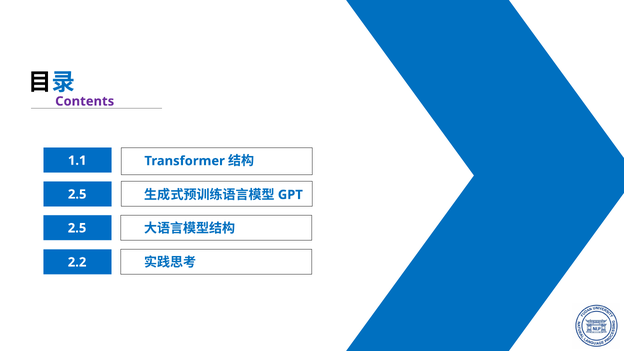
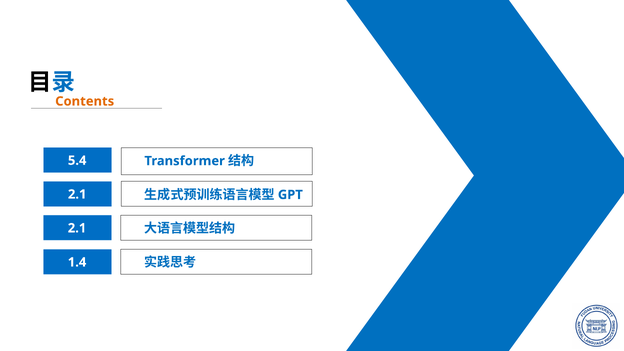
Contents colour: purple -> orange
1.1: 1.1 -> 5.4
2.5 at (77, 194): 2.5 -> 2.1
2.5 at (77, 228): 2.5 -> 2.1
2.2: 2.2 -> 1.4
